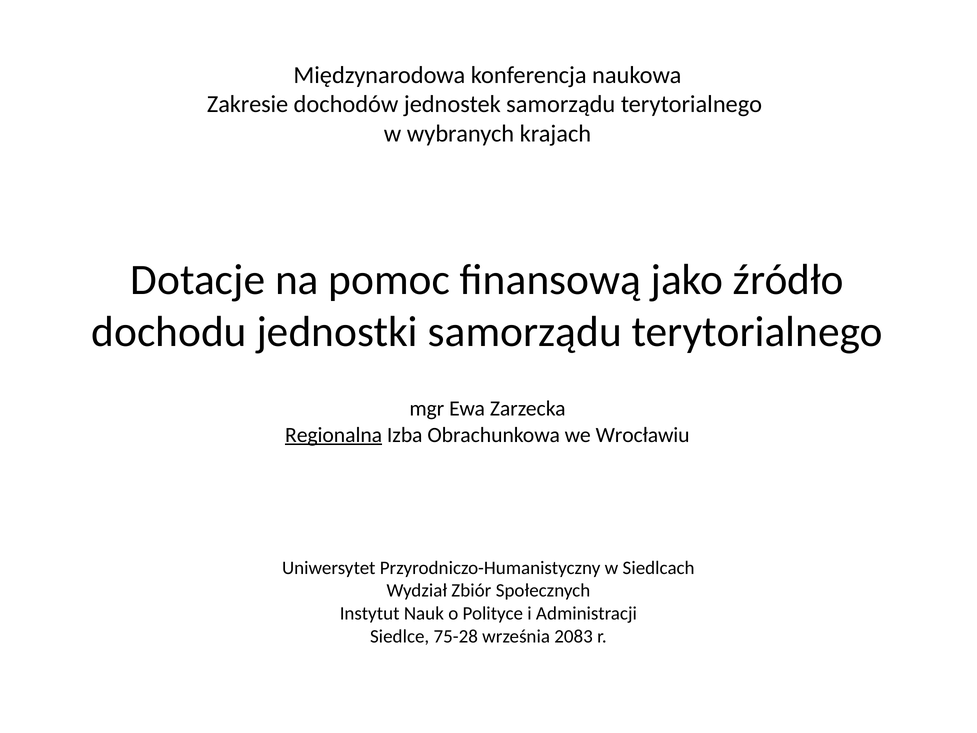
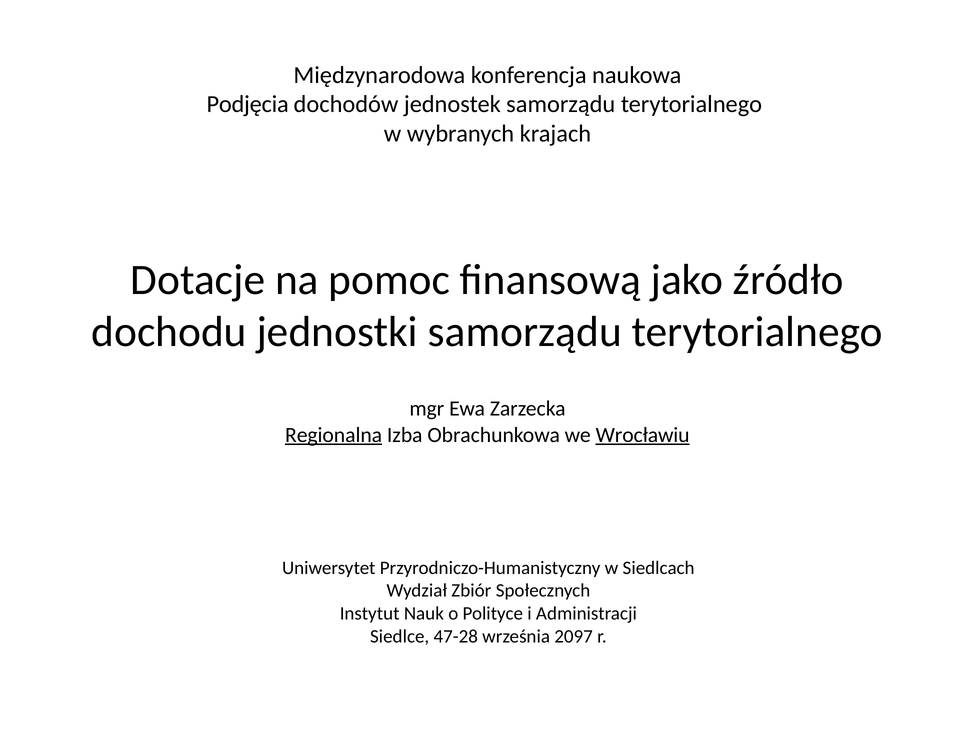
Zakresie: Zakresie -> Podjęcia
Wrocławiu underline: none -> present
75-28: 75-28 -> 47-28
2083: 2083 -> 2097
